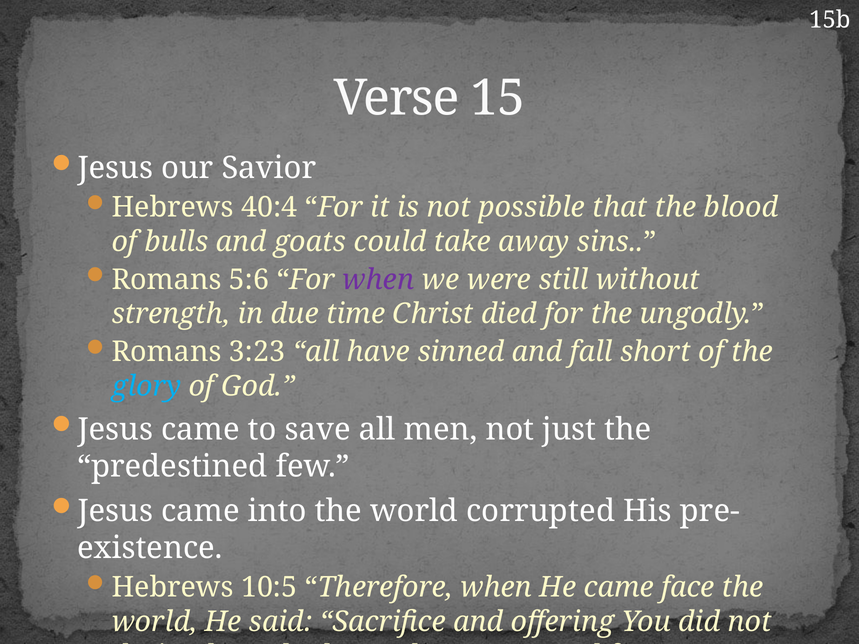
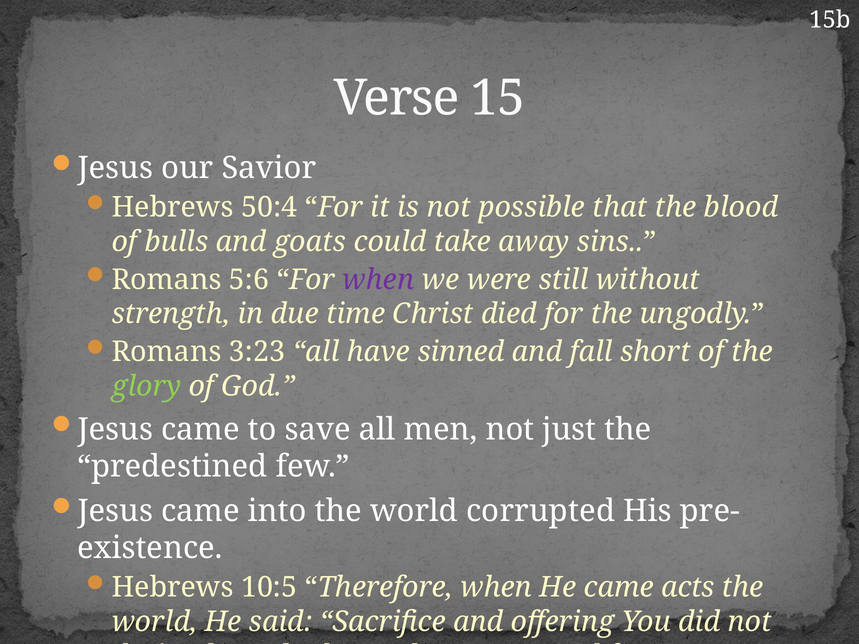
40:4: 40:4 -> 50:4
glory colour: light blue -> light green
face: face -> acts
